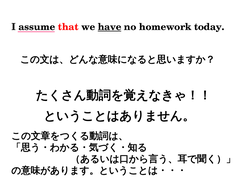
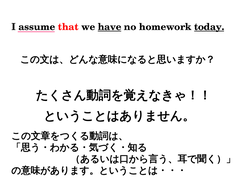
today underline: none -> present
